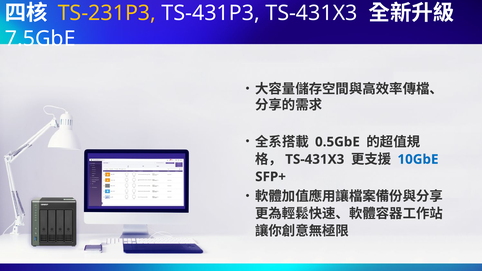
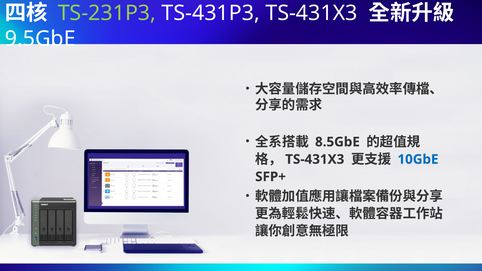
TS-231P3 colour: yellow -> light green
7.5GbE: 7.5GbE -> 9.5GbE
0.5GbE: 0.5GbE -> 8.5GbE
